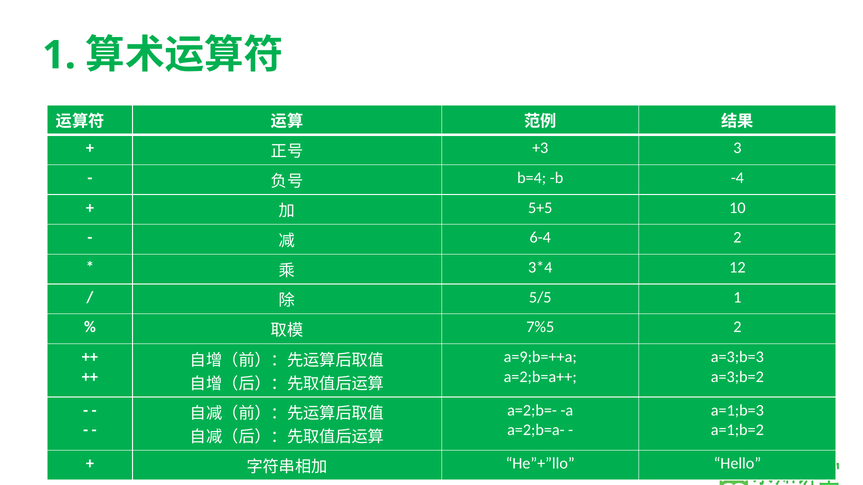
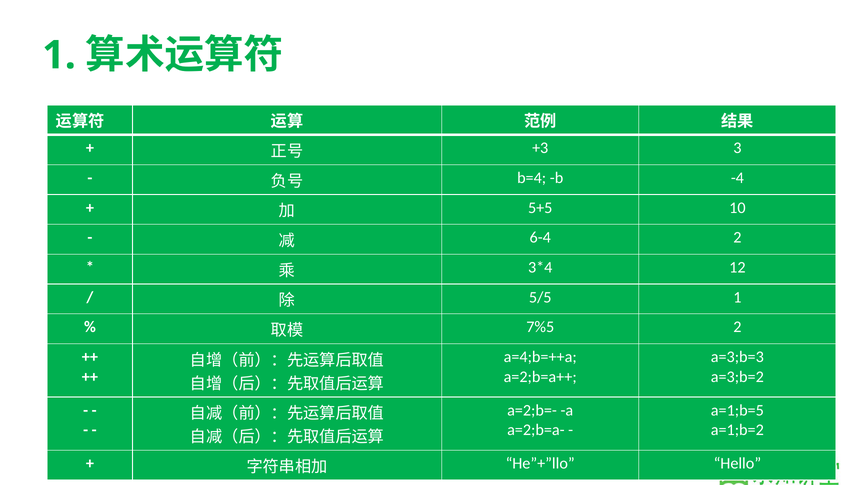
a=9;b=++a: a=9;b=++a -> a=4;b=++a
a=1;b=3: a=1;b=3 -> a=1;b=5
